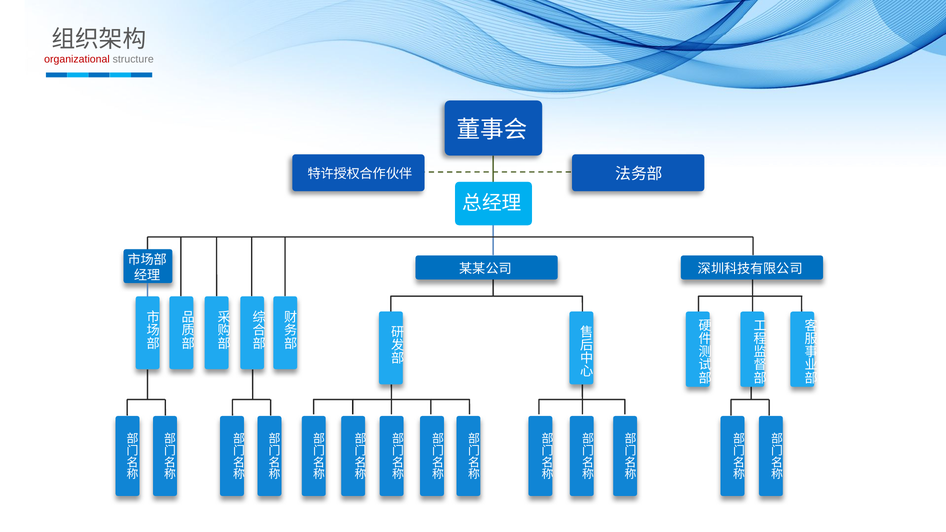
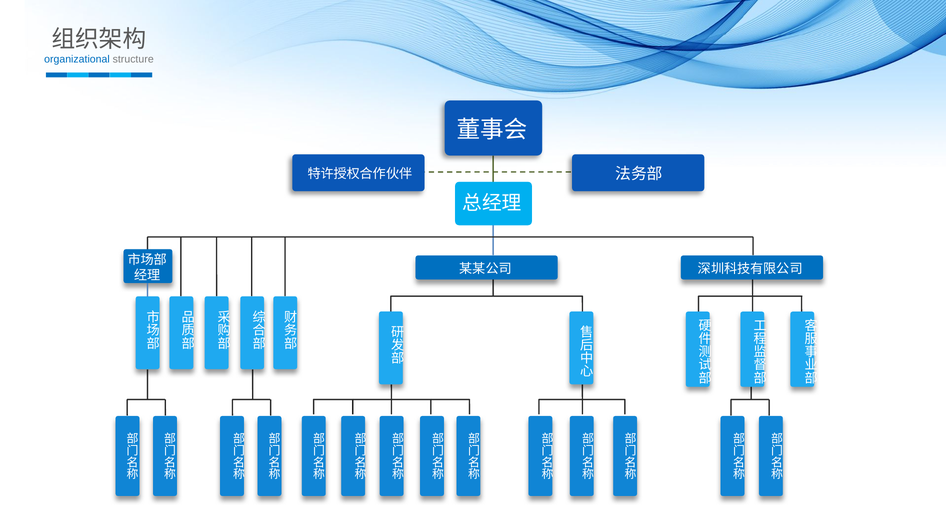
organizational colour: red -> blue
